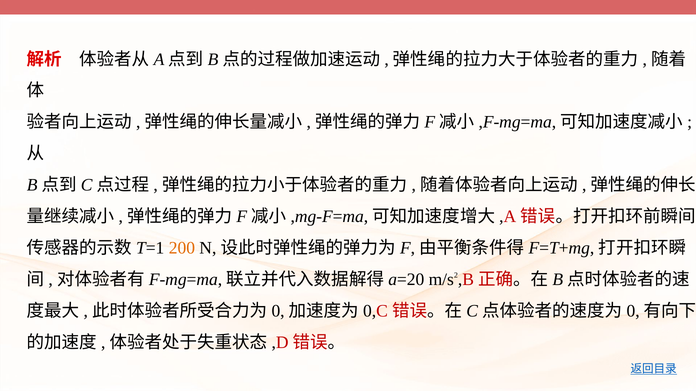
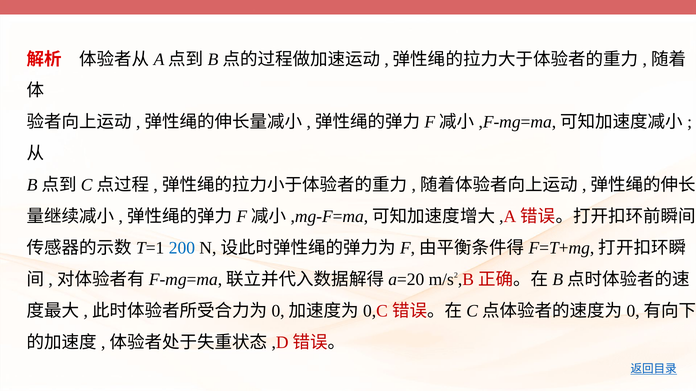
200 colour: orange -> blue
